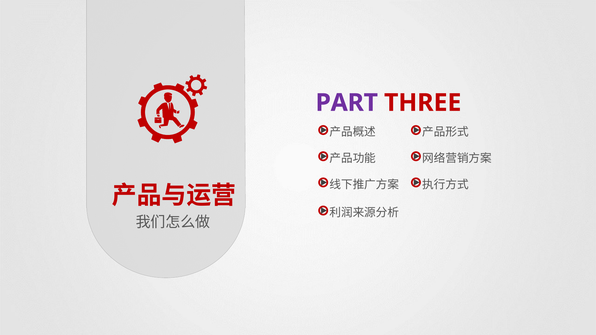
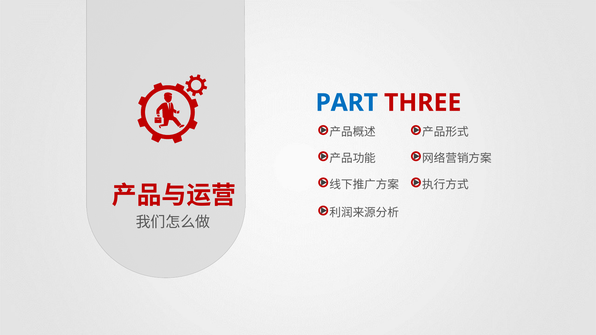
PART colour: purple -> blue
